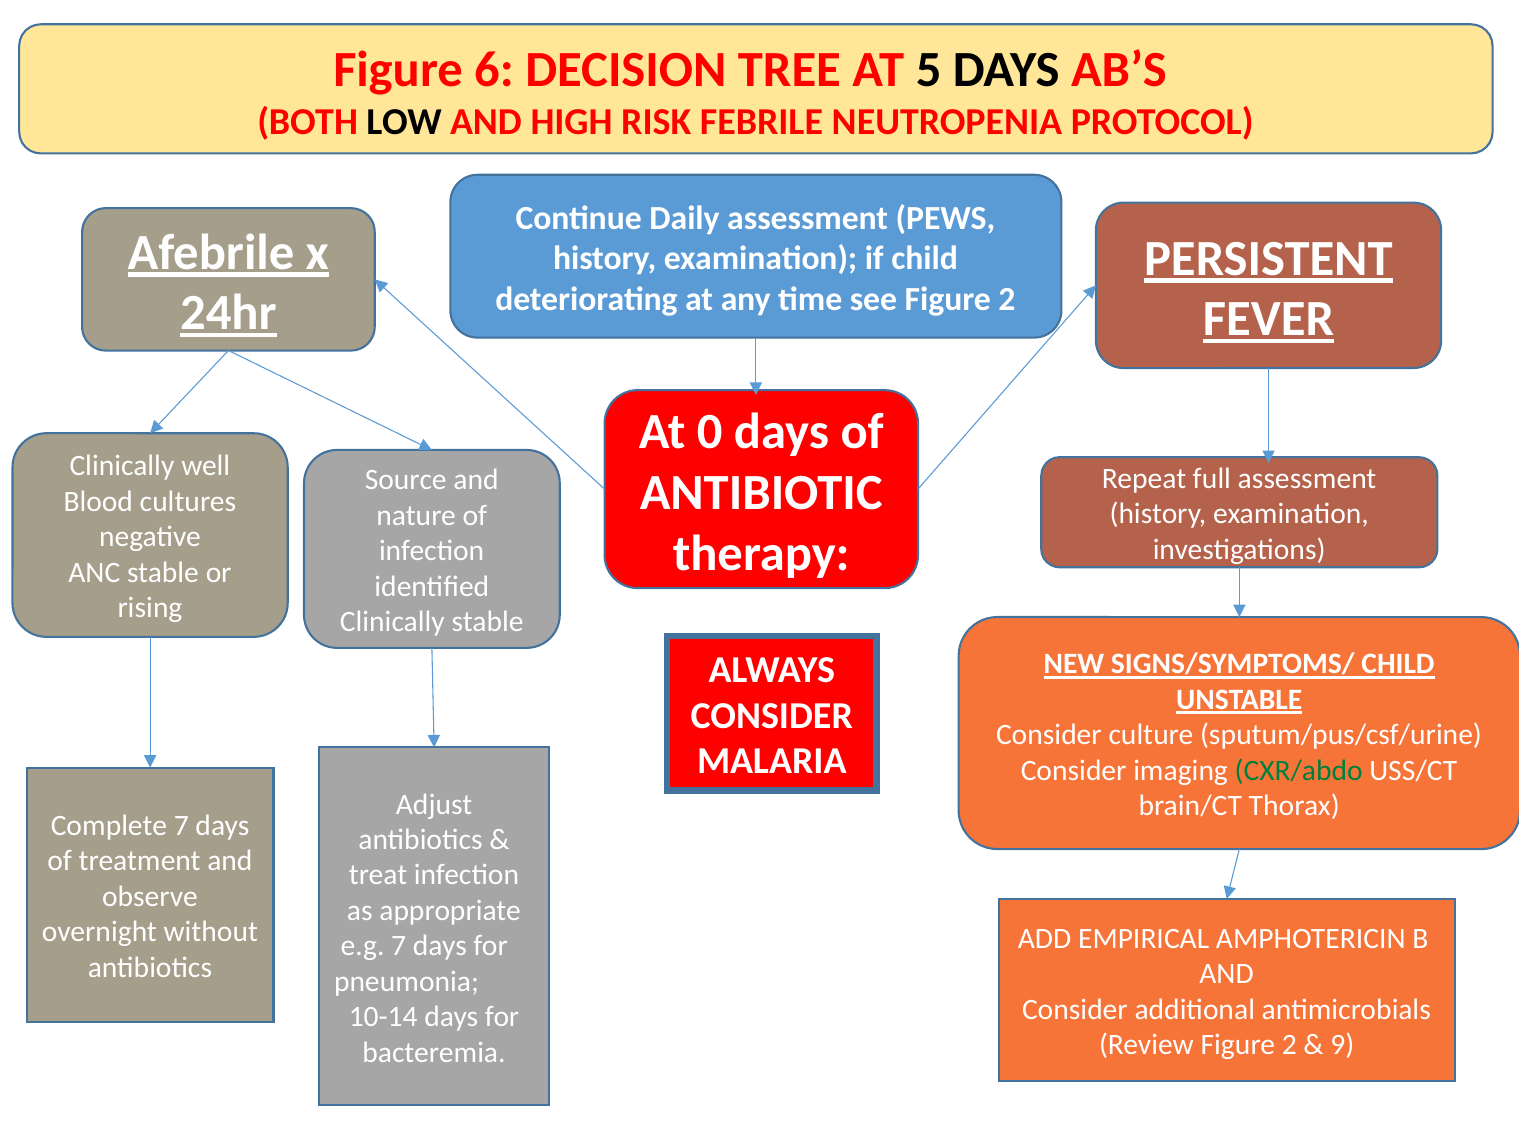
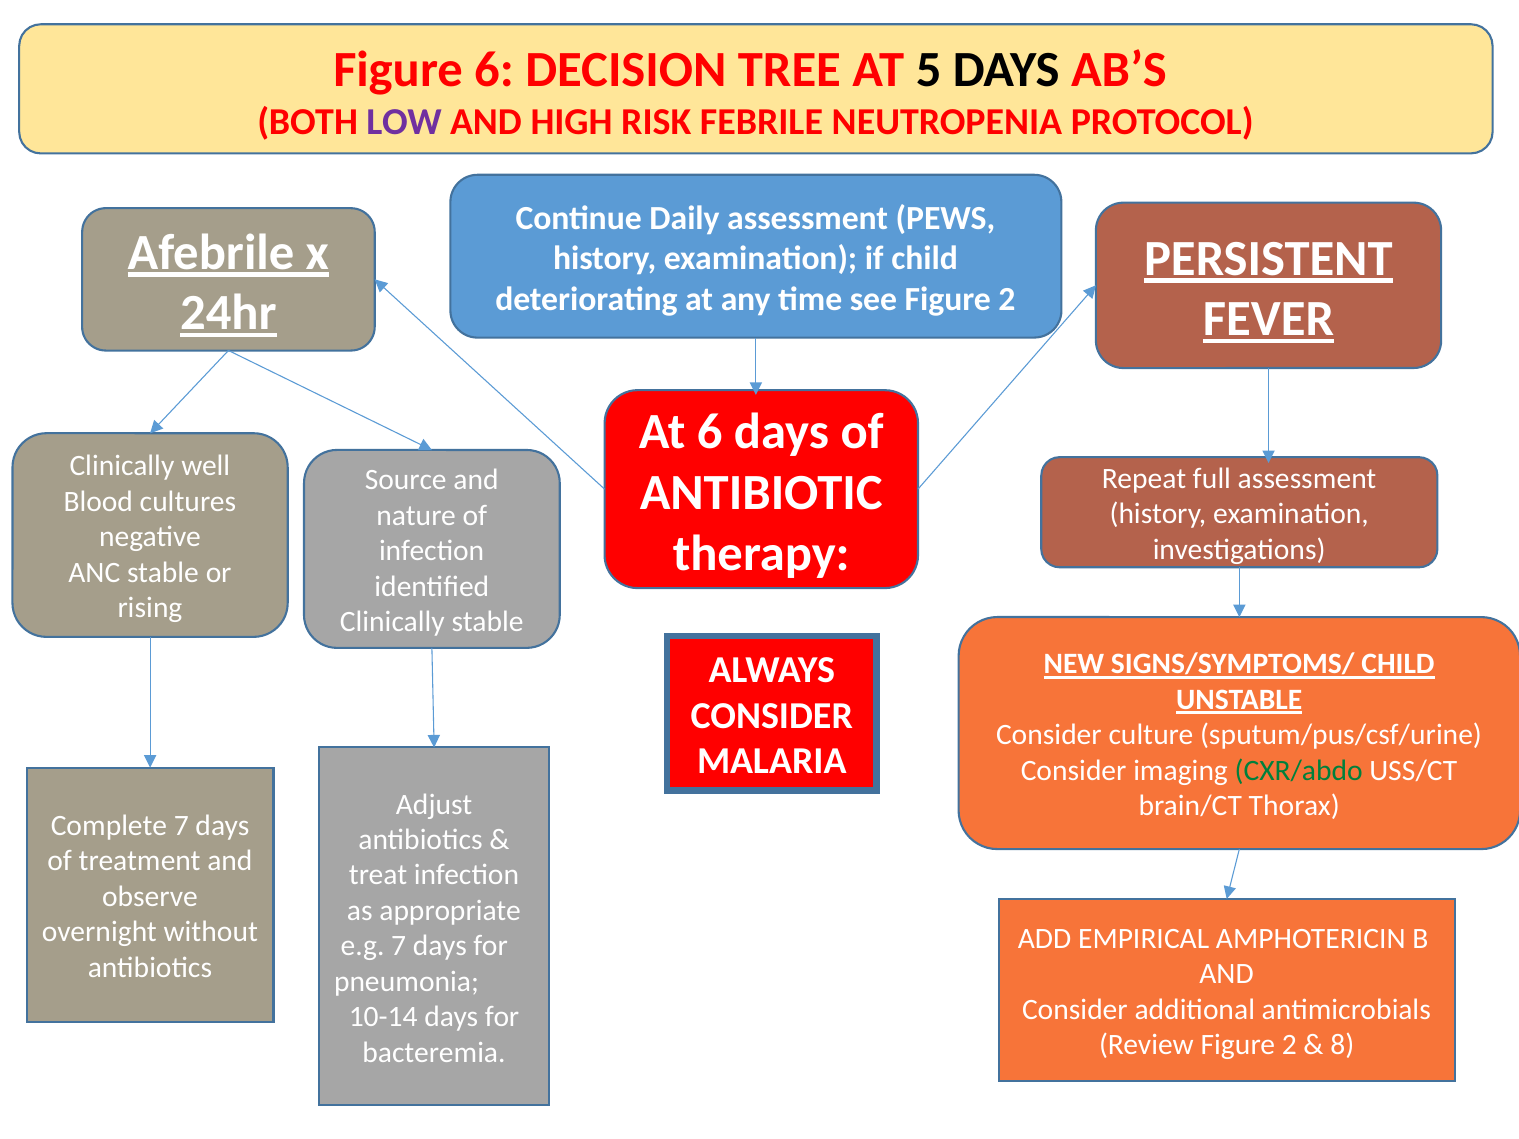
LOW colour: black -> purple
At 0: 0 -> 6
9: 9 -> 8
